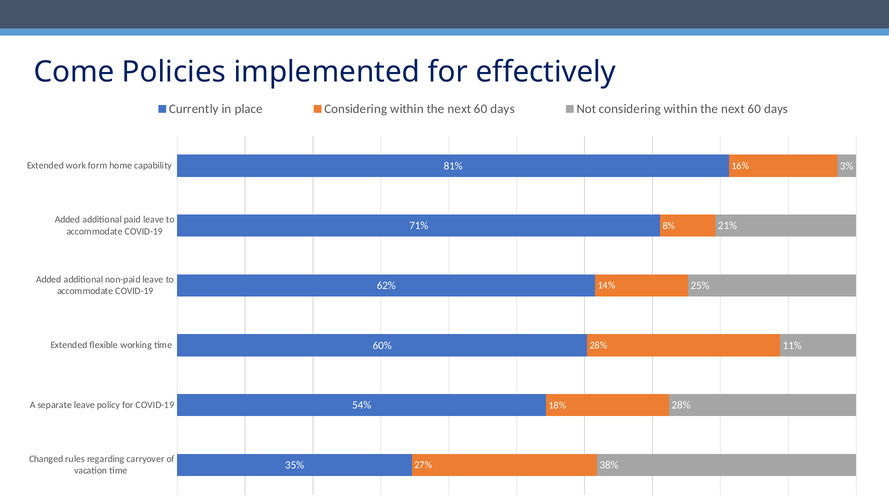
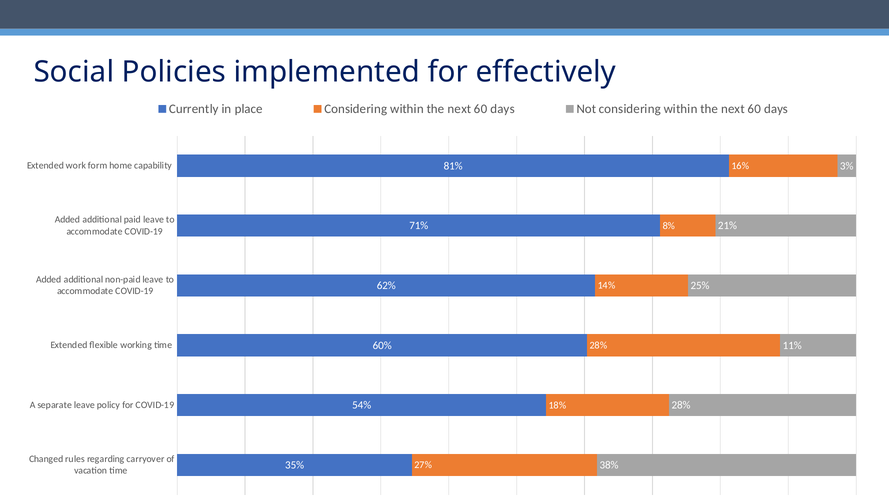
Come: Come -> Social
